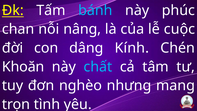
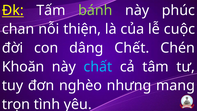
bánh colour: light blue -> light green
nâng: nâng -> thiện
Kính: Kính -> Chết
